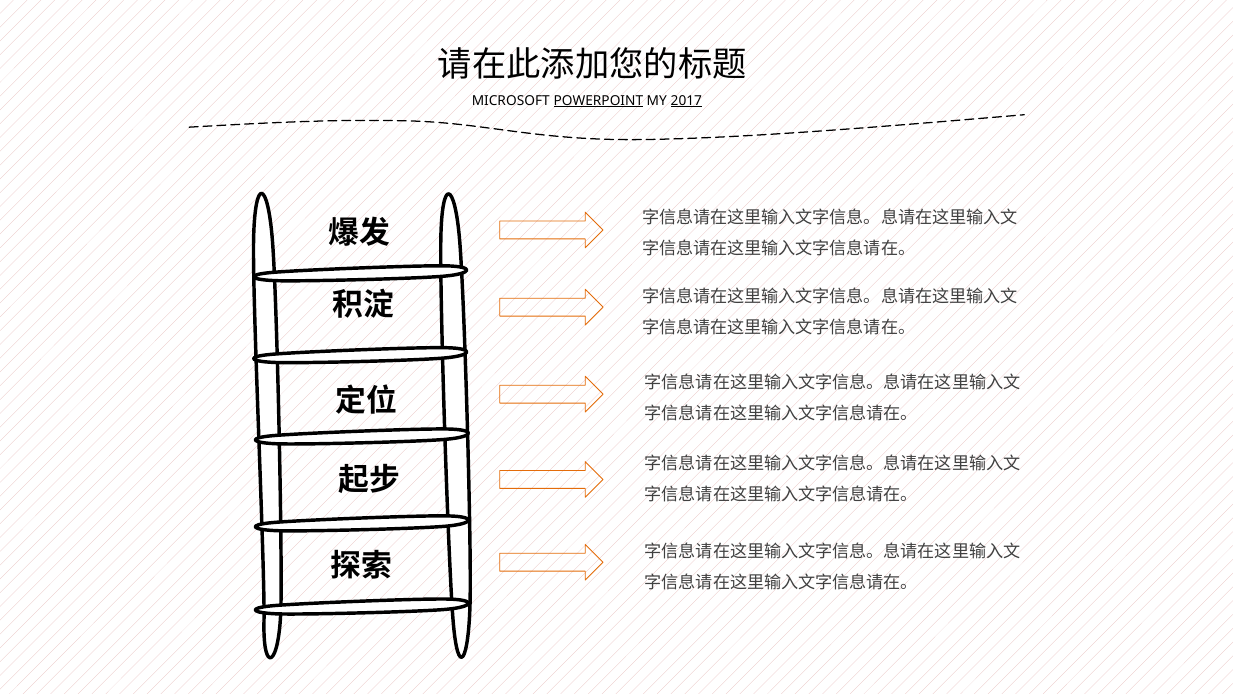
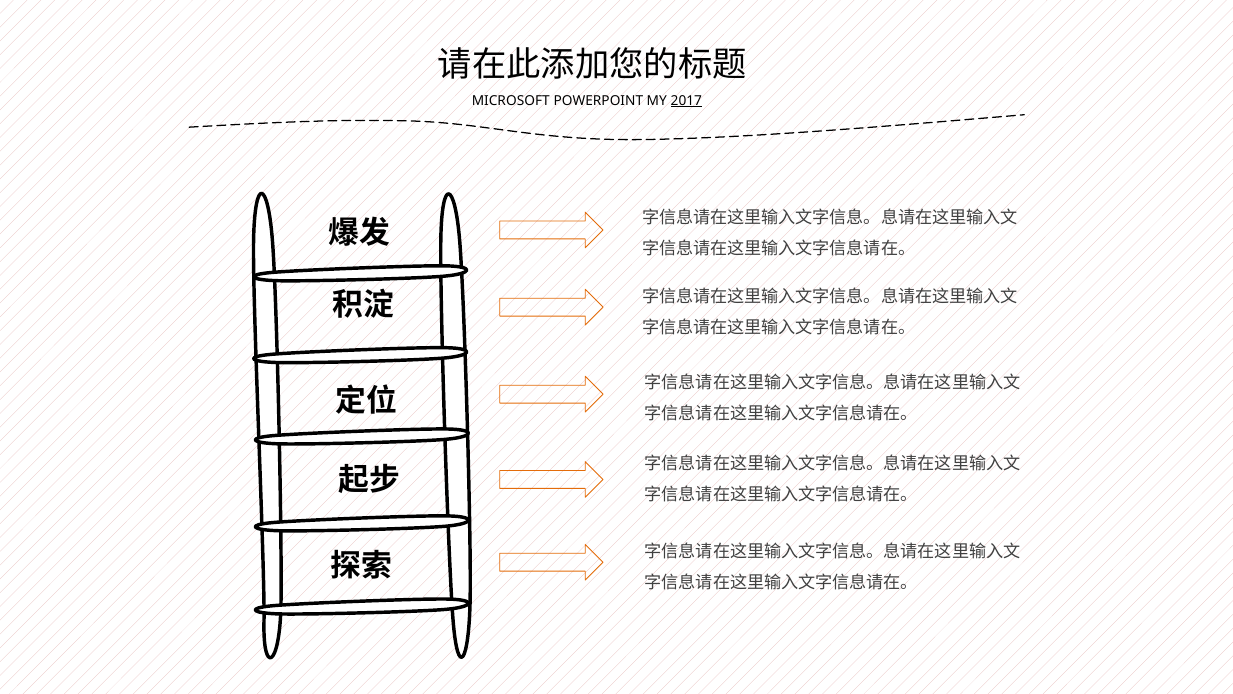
POWERPOINT underline: present -> none
